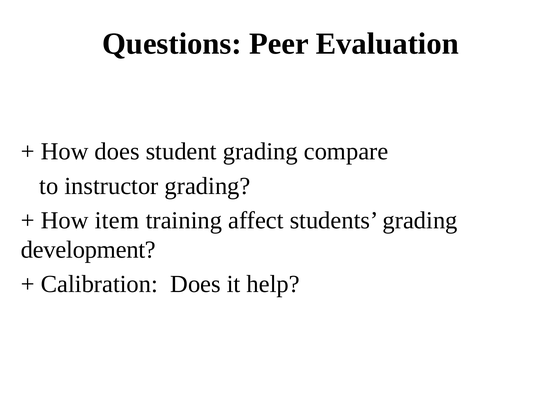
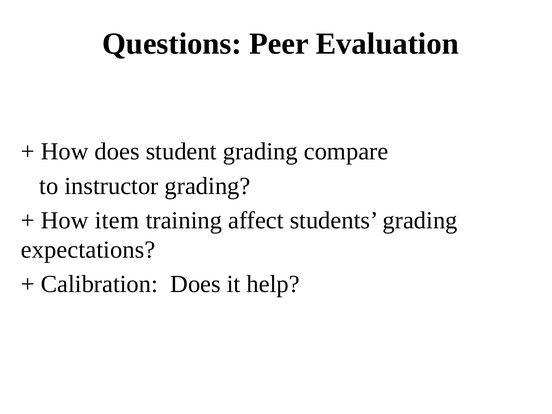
development: development -> expectations
